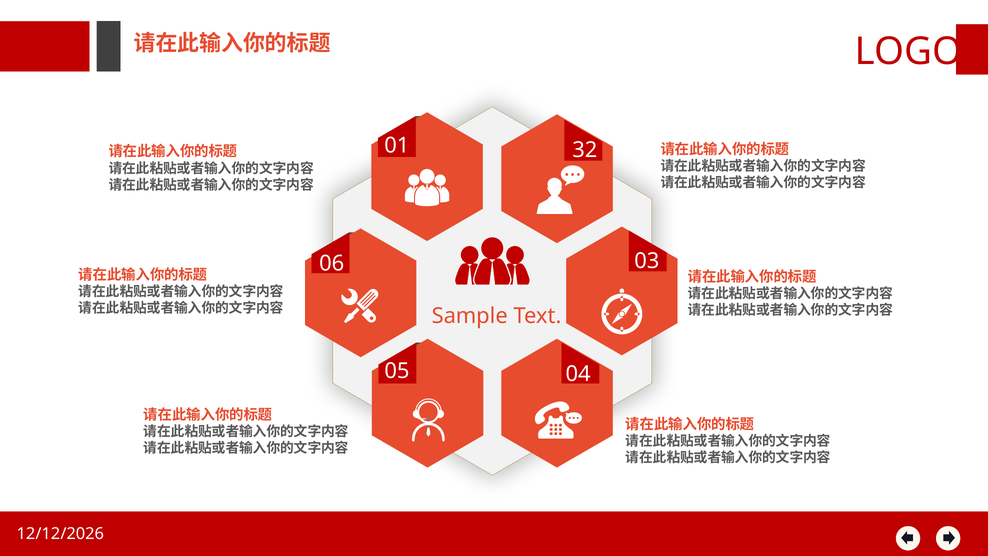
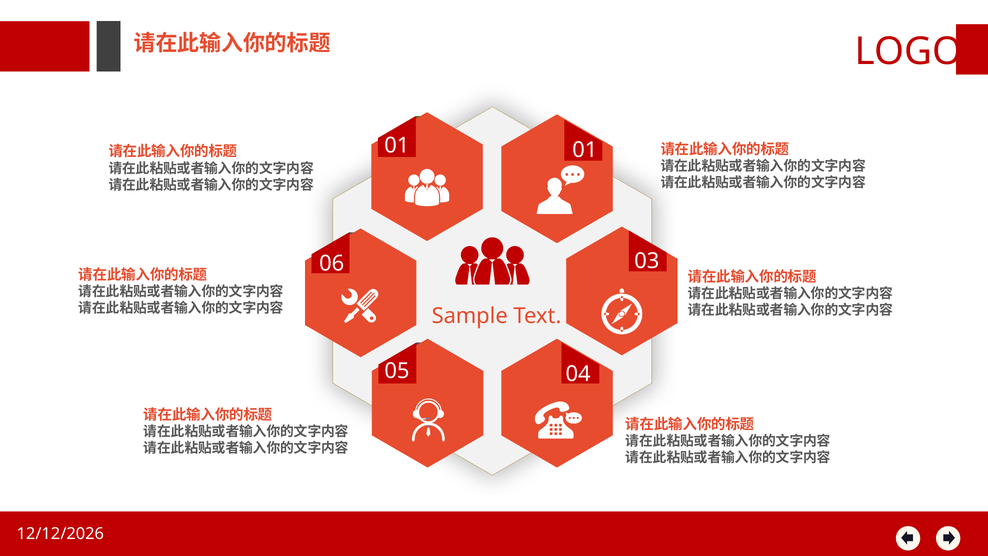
01 32: 32 -> 01
